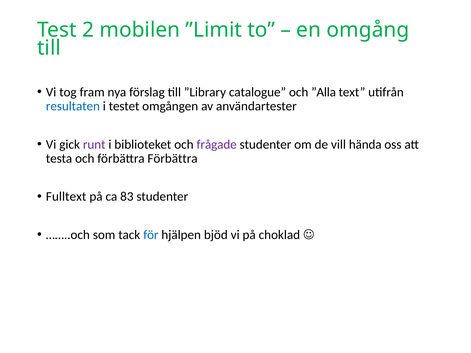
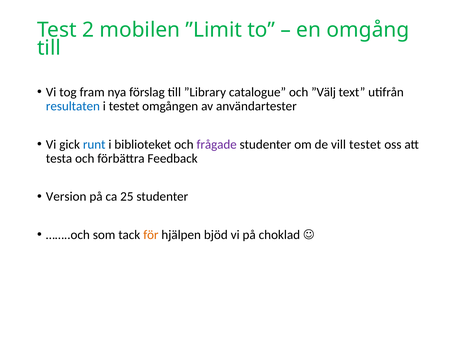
”Alla: ”Alla -> ”Välj
runt colour: purple -> blue
vill hända: hända -> testet
förbättra Förbättra: Förbättra -> Feedback
Fulltext: Fulltext -> Version
83: 83 -> 25
för colour: blue -> orange
